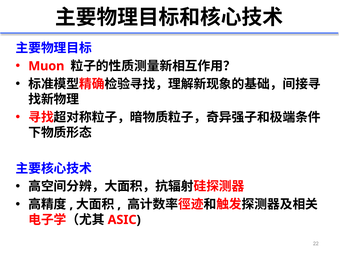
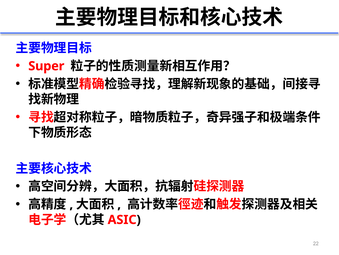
Muon: Muon -> Super
